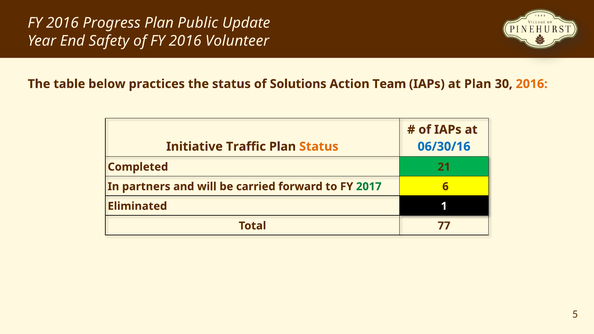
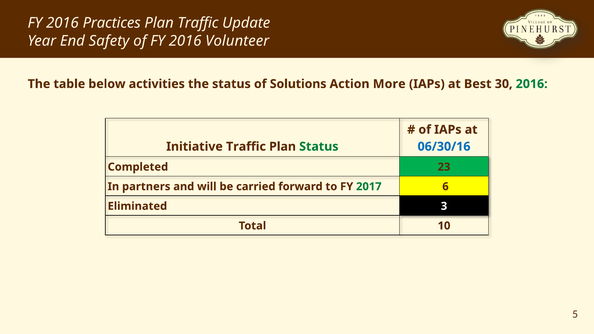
Progress: Progress -> Practices
Plan Public: Public -> Traffic
practices: practices -> activities
Team: Team -> More
at Plan: Plan -> Best
2016 at (532, 84) colour: orange -> green
Status at (319, 147) colour: orange -> green
21: 21 -> 23
1: 1 -> 3
77: 77 -> 10
